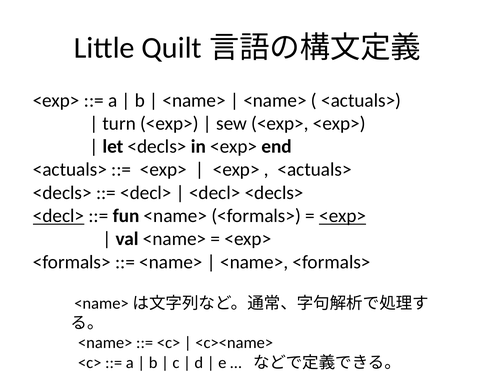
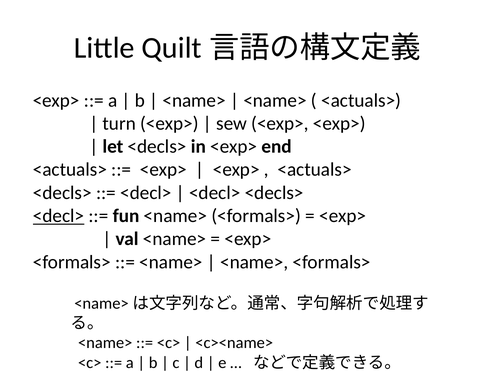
<exp> at (343, 216) underline: present -> none
